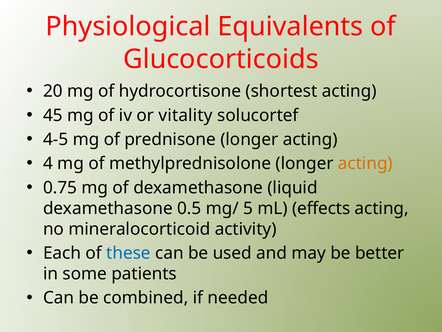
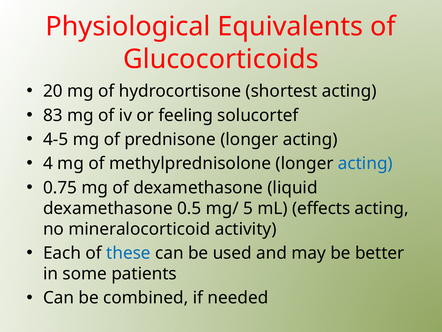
45: 45 -> 83
vitality: vitality -> feeling
acting at (365, 163) colour: orange -> blue
